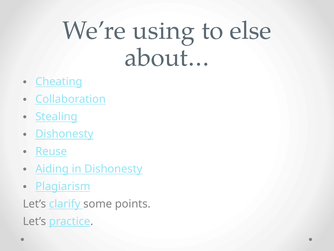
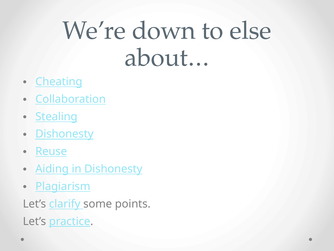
using: using -> down
